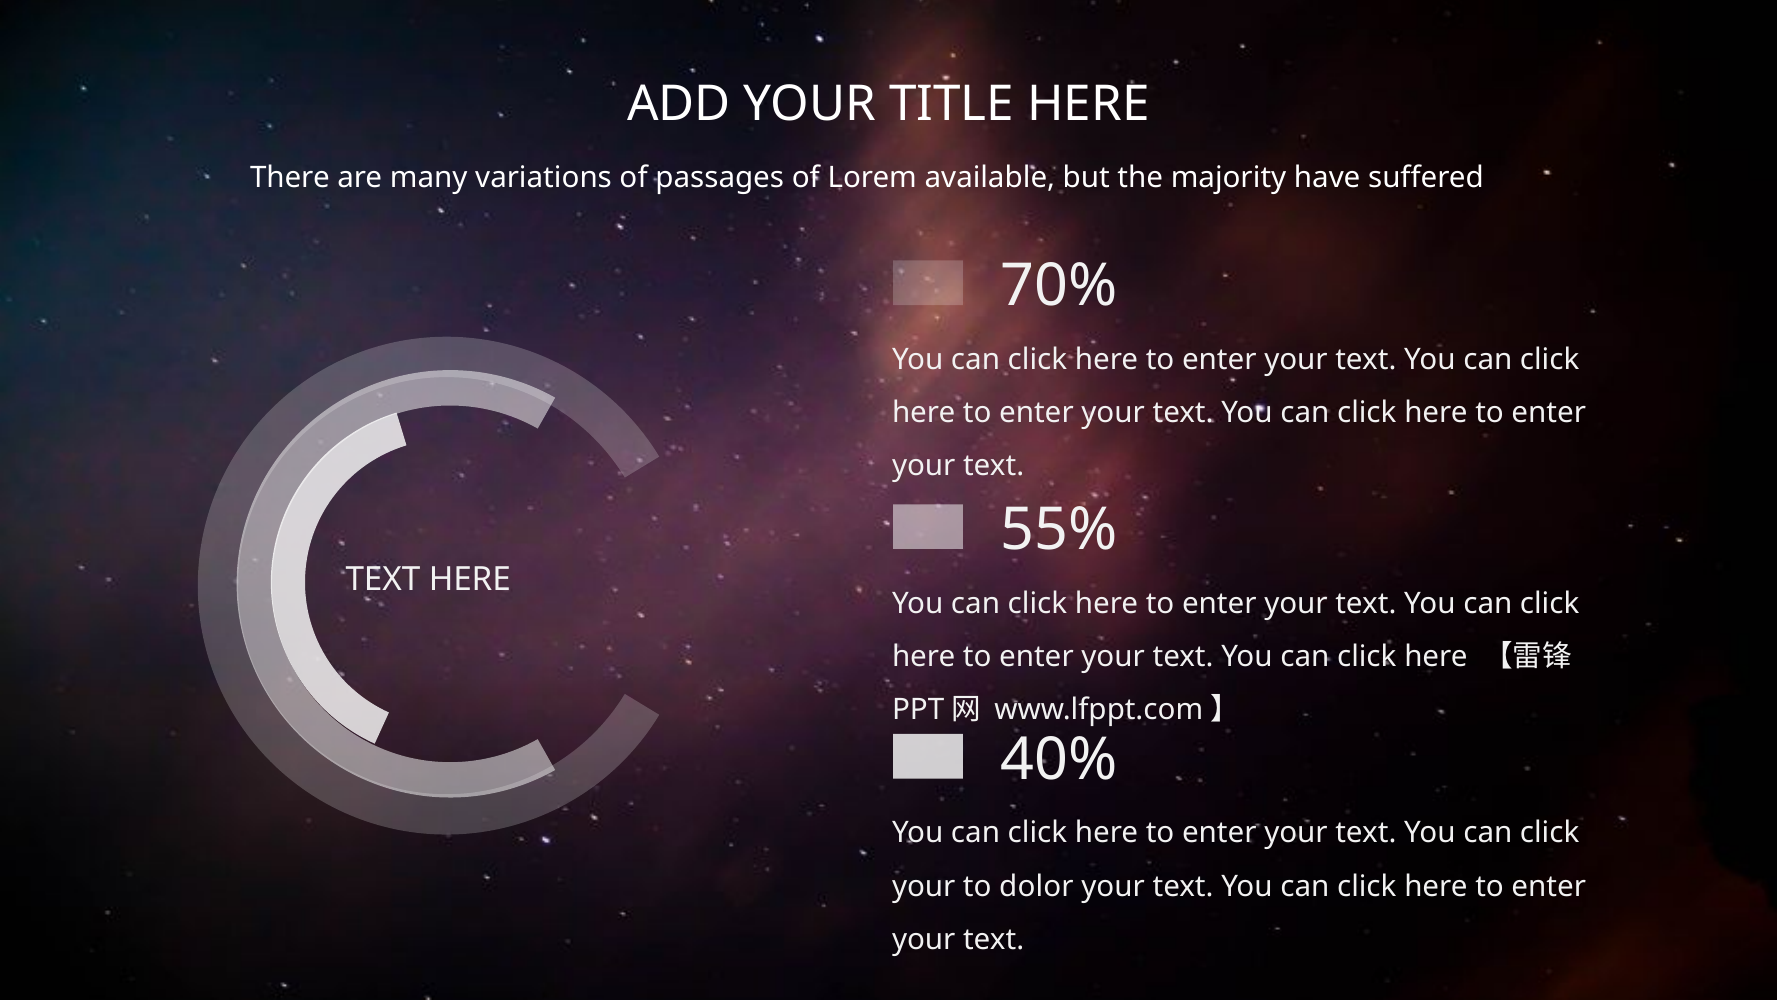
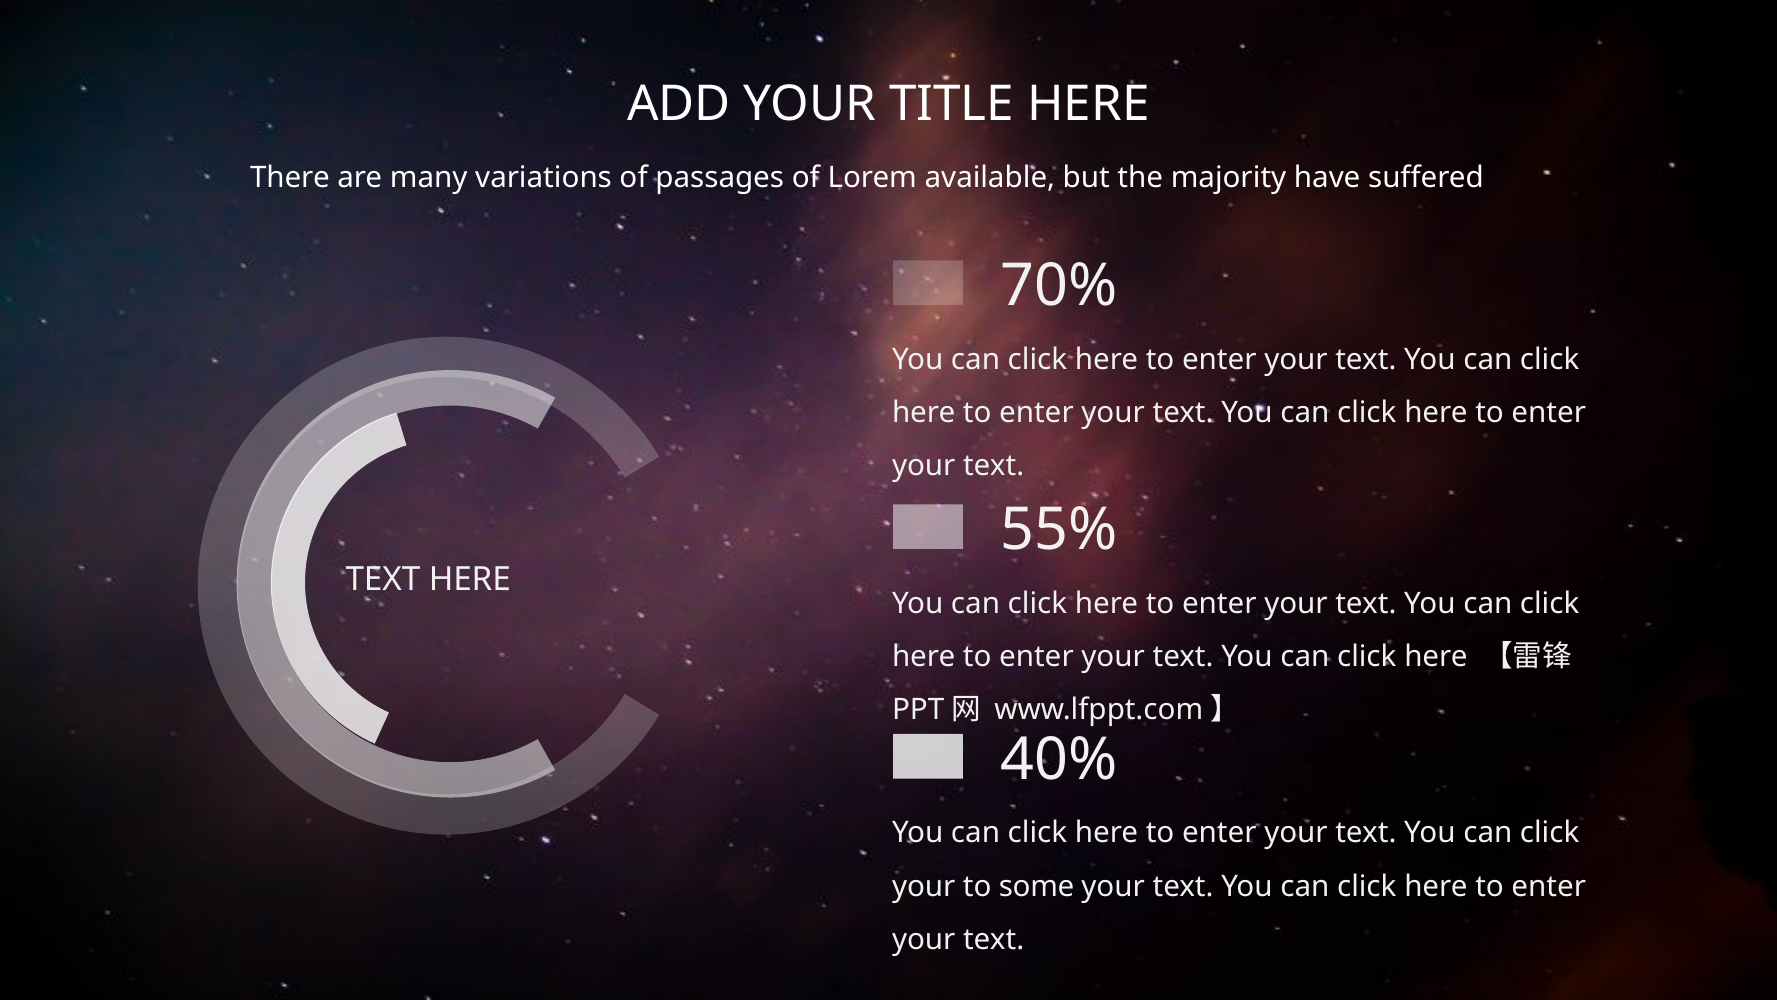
dolor: dolor -> some
